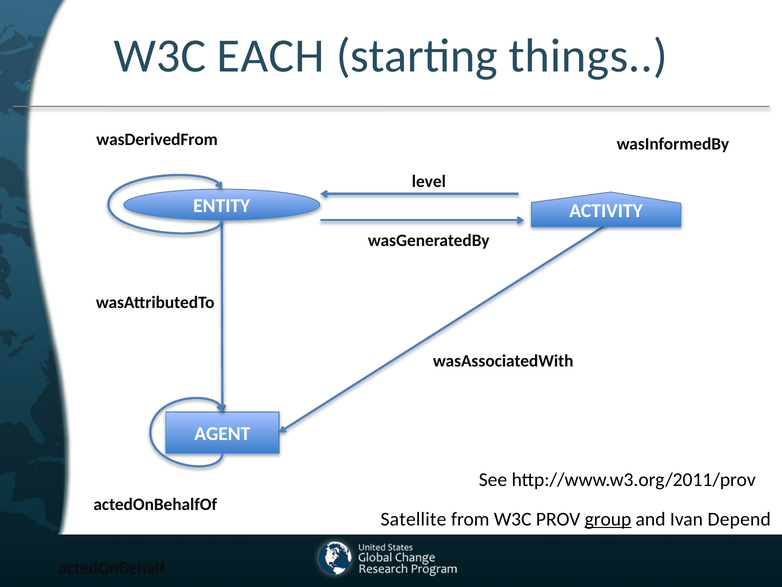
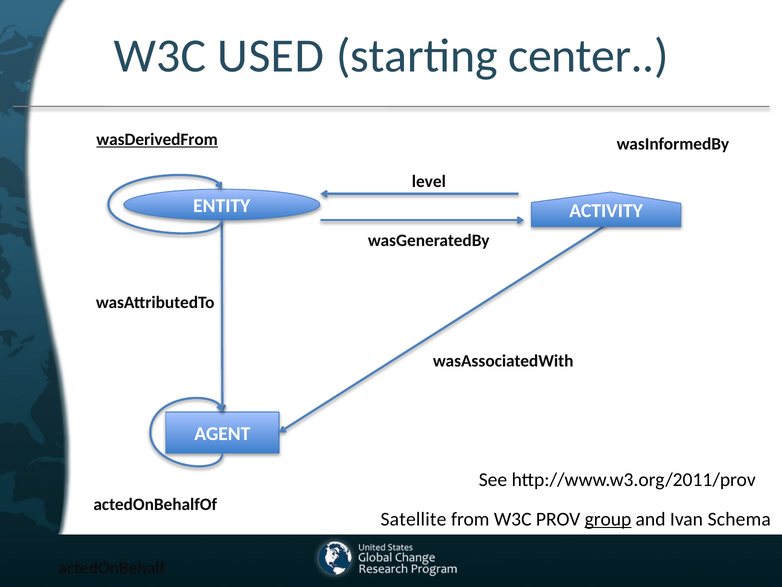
EACH: EACH -> USED
things: things -> center
wasDerivedFrom underline: none -> present
Depend: Depend -> Schema
